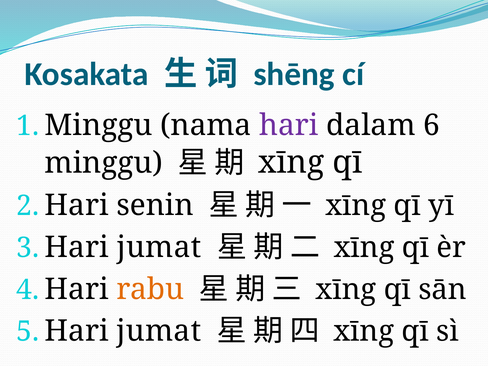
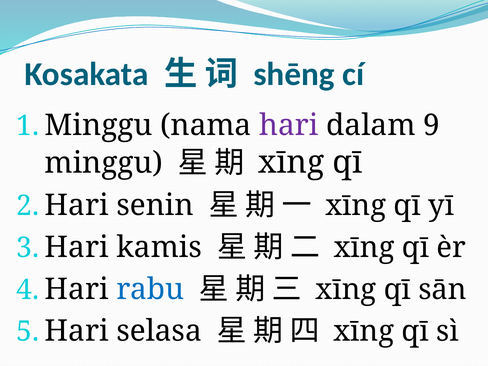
6: 6 -> 9
jumat at (159, 247): jumat -> kamis
rabu colour: orange -> blue
jumat at (159, 331): jumat -> selasa
